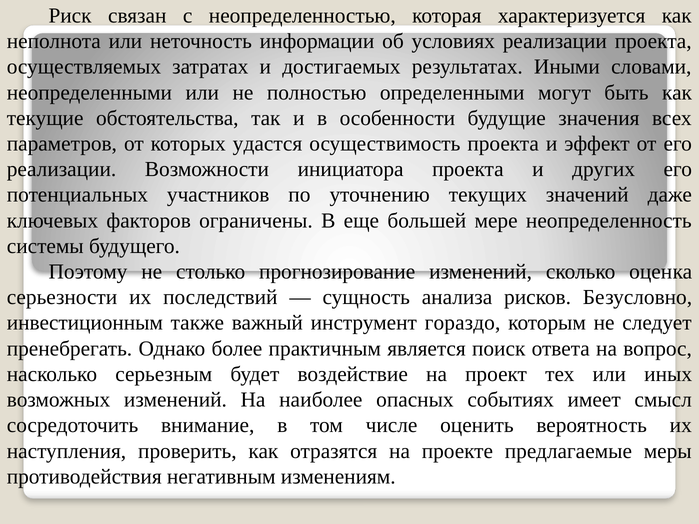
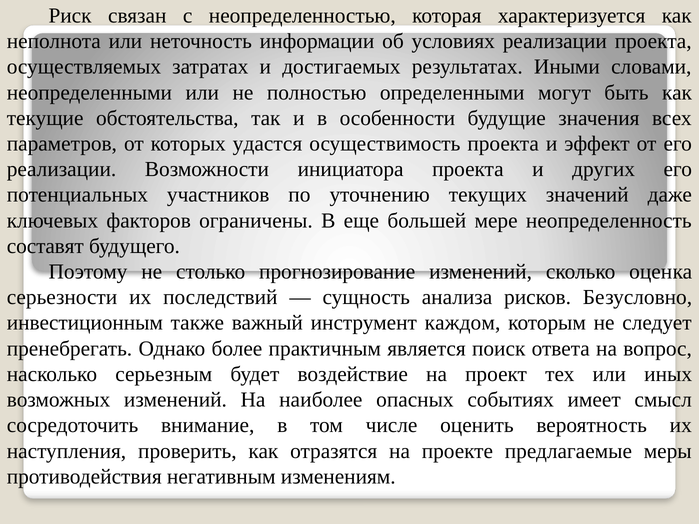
системы: системы -> составят
гораздо: гораздо -> каждом
